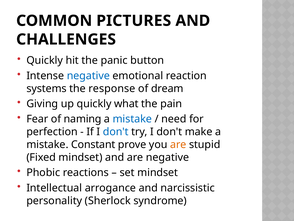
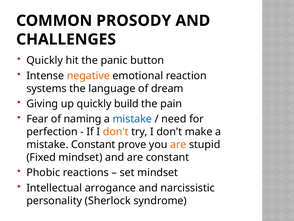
PICTURES: PICTURES -> PROSODY
negative at (88, 76) colour: blue -> orange
response: response -> language
what: what -> build
don't at (116, 132) colour: blue -> orange
are negative: negative -> constant
